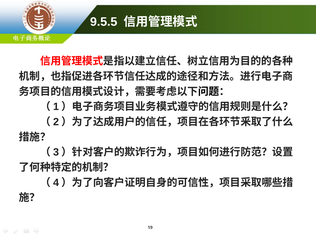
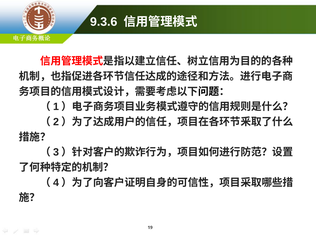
9.5.5: 9.5.5 -> 9.3.6
